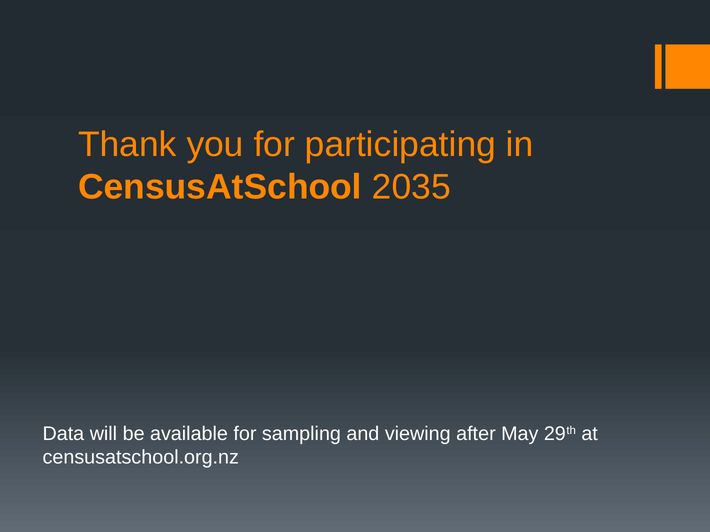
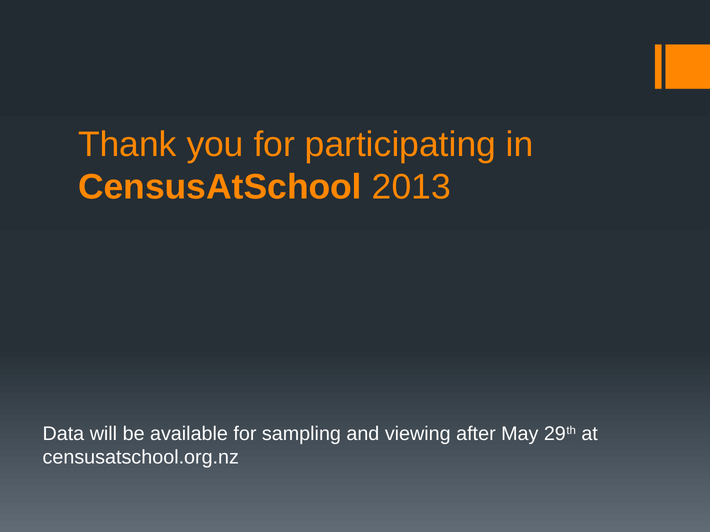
2035: 2035 -> 2013
